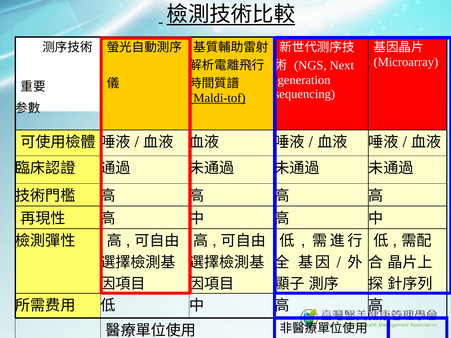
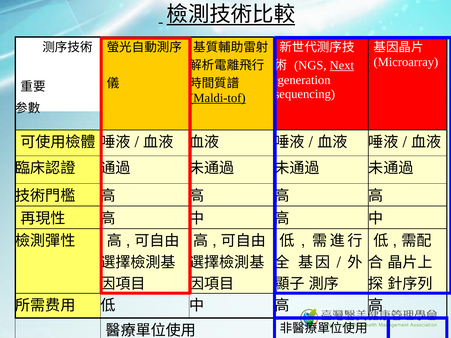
Next underline: none -> present
